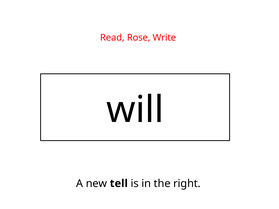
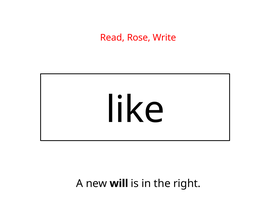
will: will -> like
tell: tell -> will
